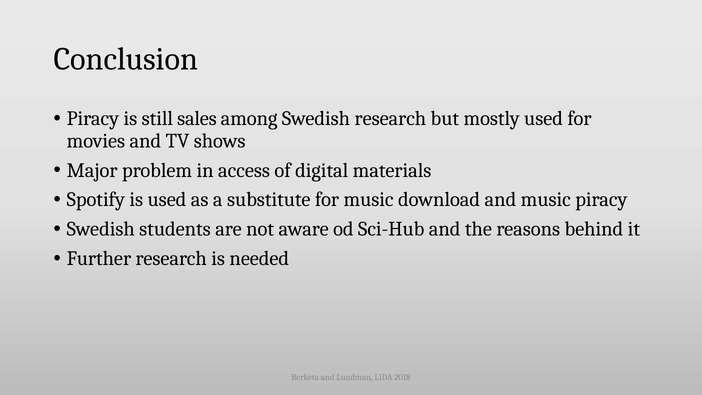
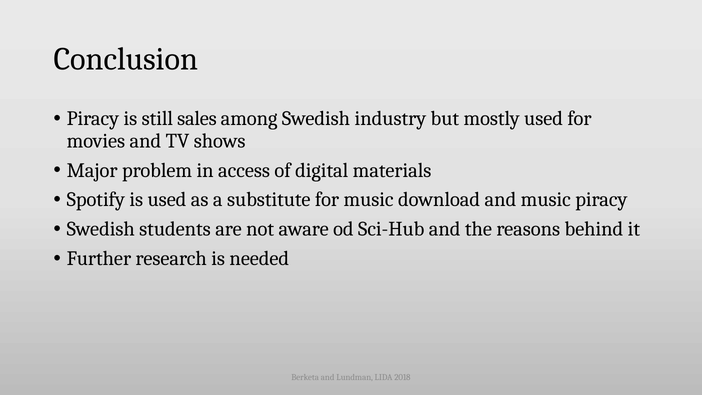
Swedish research: research -> industry
